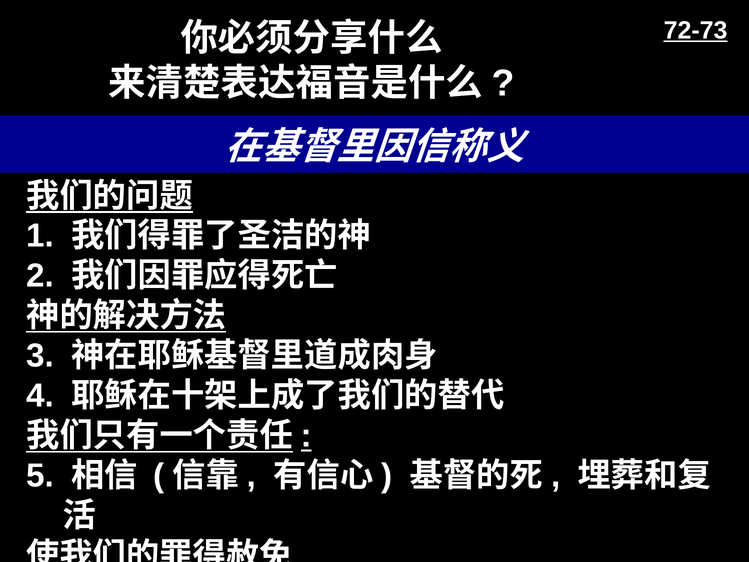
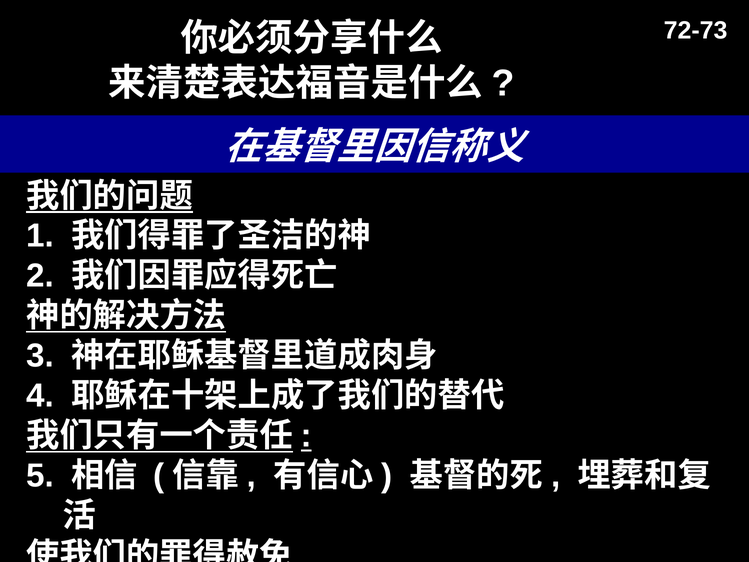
72-73 underline: present -> none
